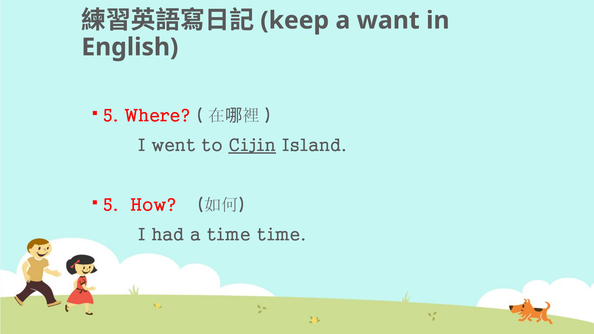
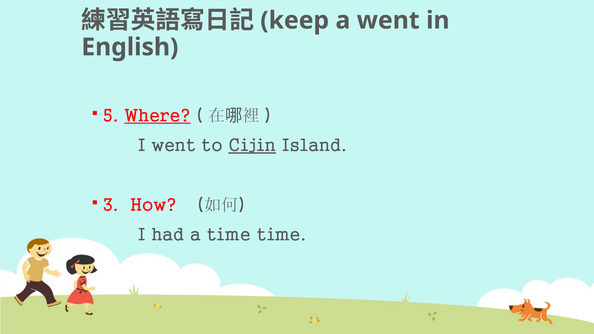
a want: want -> went
Where underline: none -> present
5 at (111, 205): 5 -> 3
